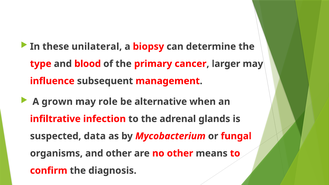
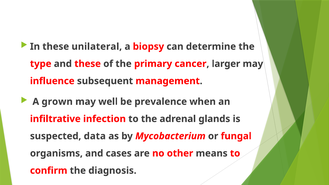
and blood: blood -> these
role: role -> well
alternative: alternative -> prevalence
and other: other -> cases
